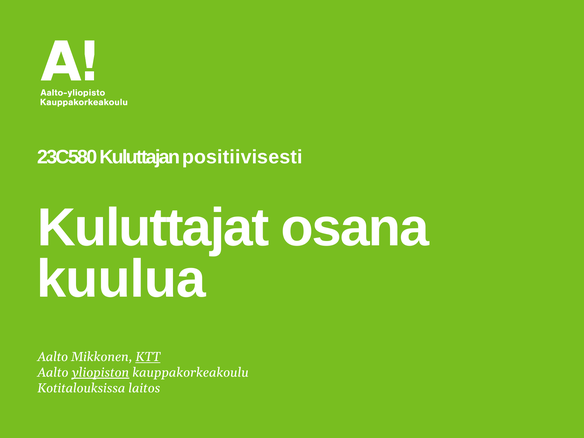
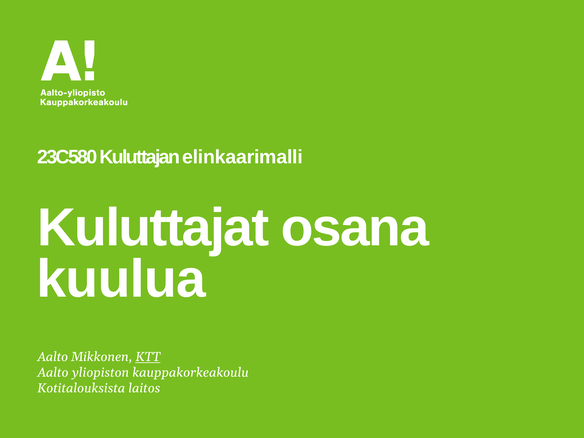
positiivisesti: positiivisesti -> elinkaarimalli
yliopiston underline: present -> none
Kotitalouksissa: Kotitalouksissa -> Kotitalouksista
